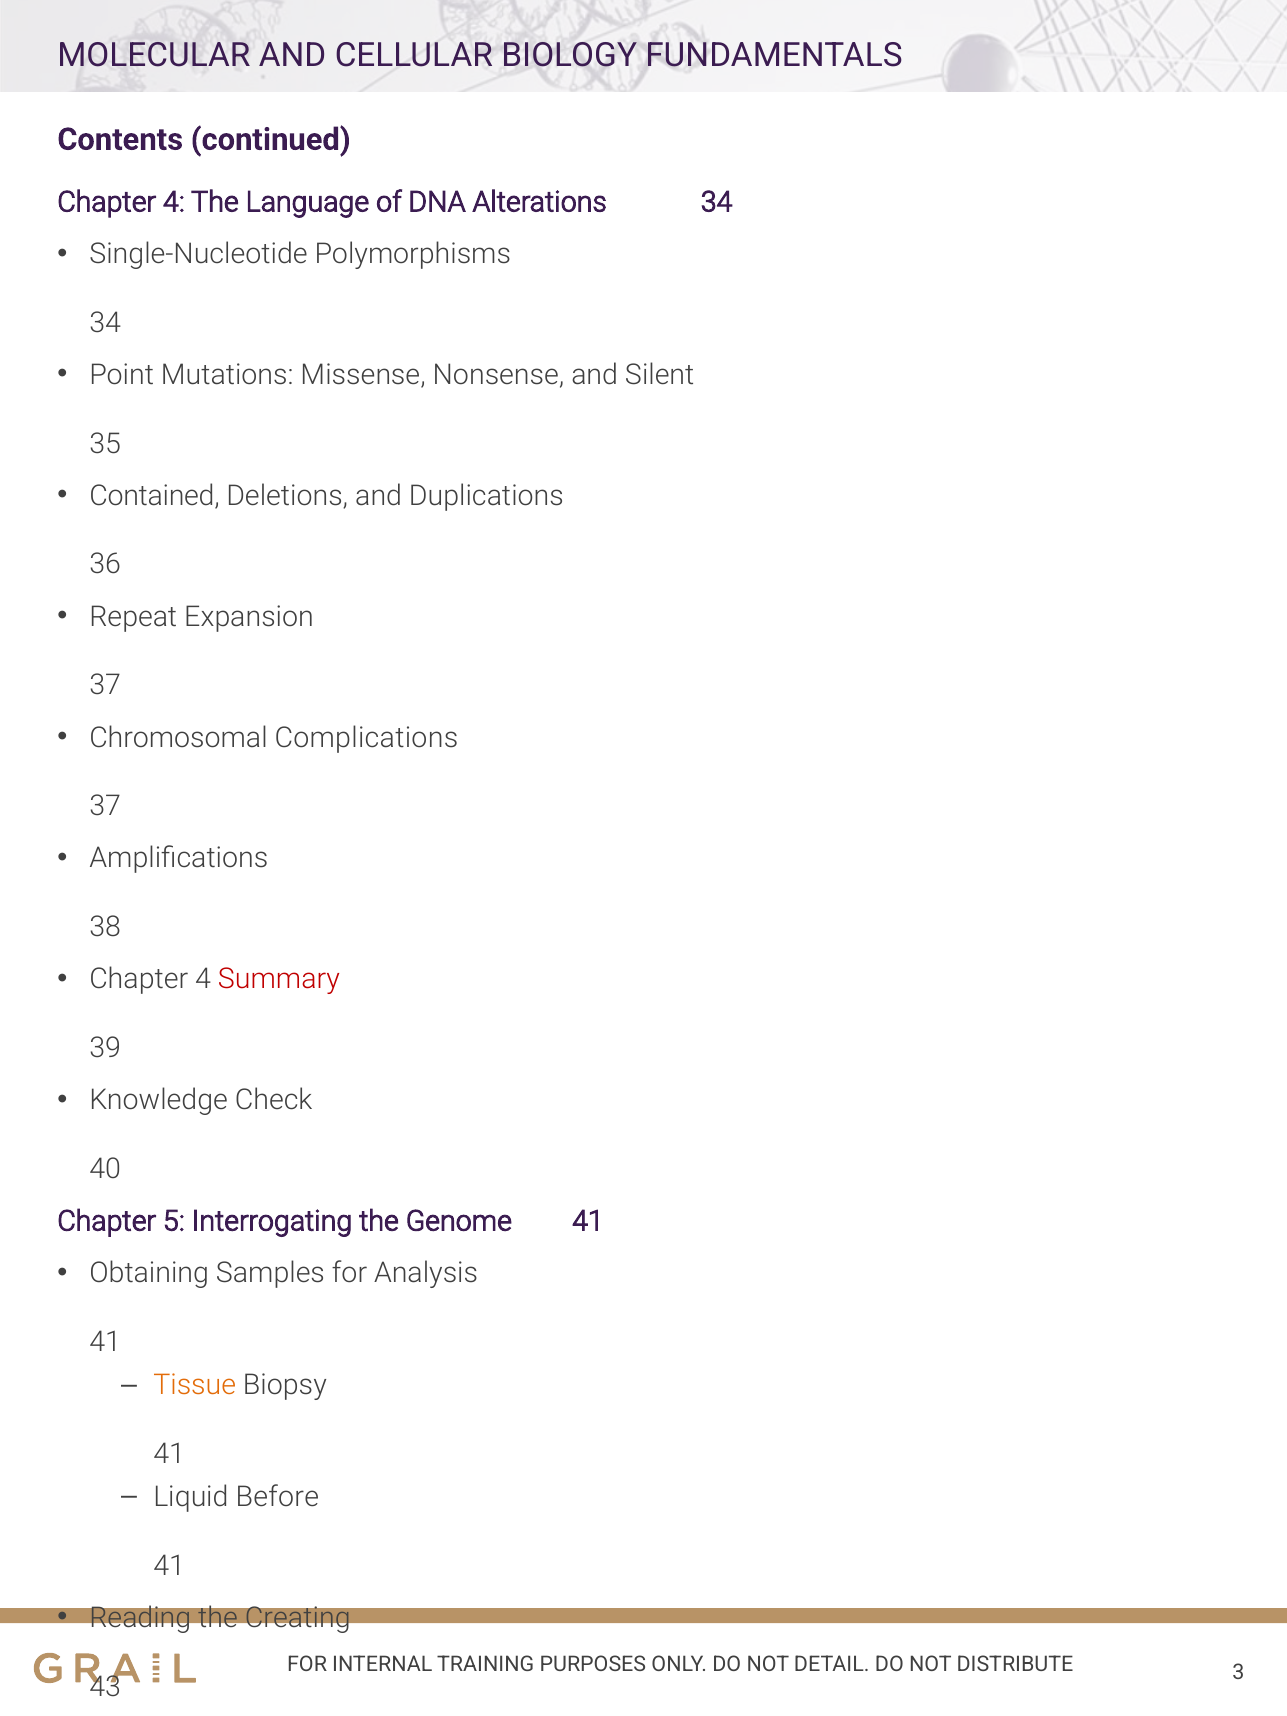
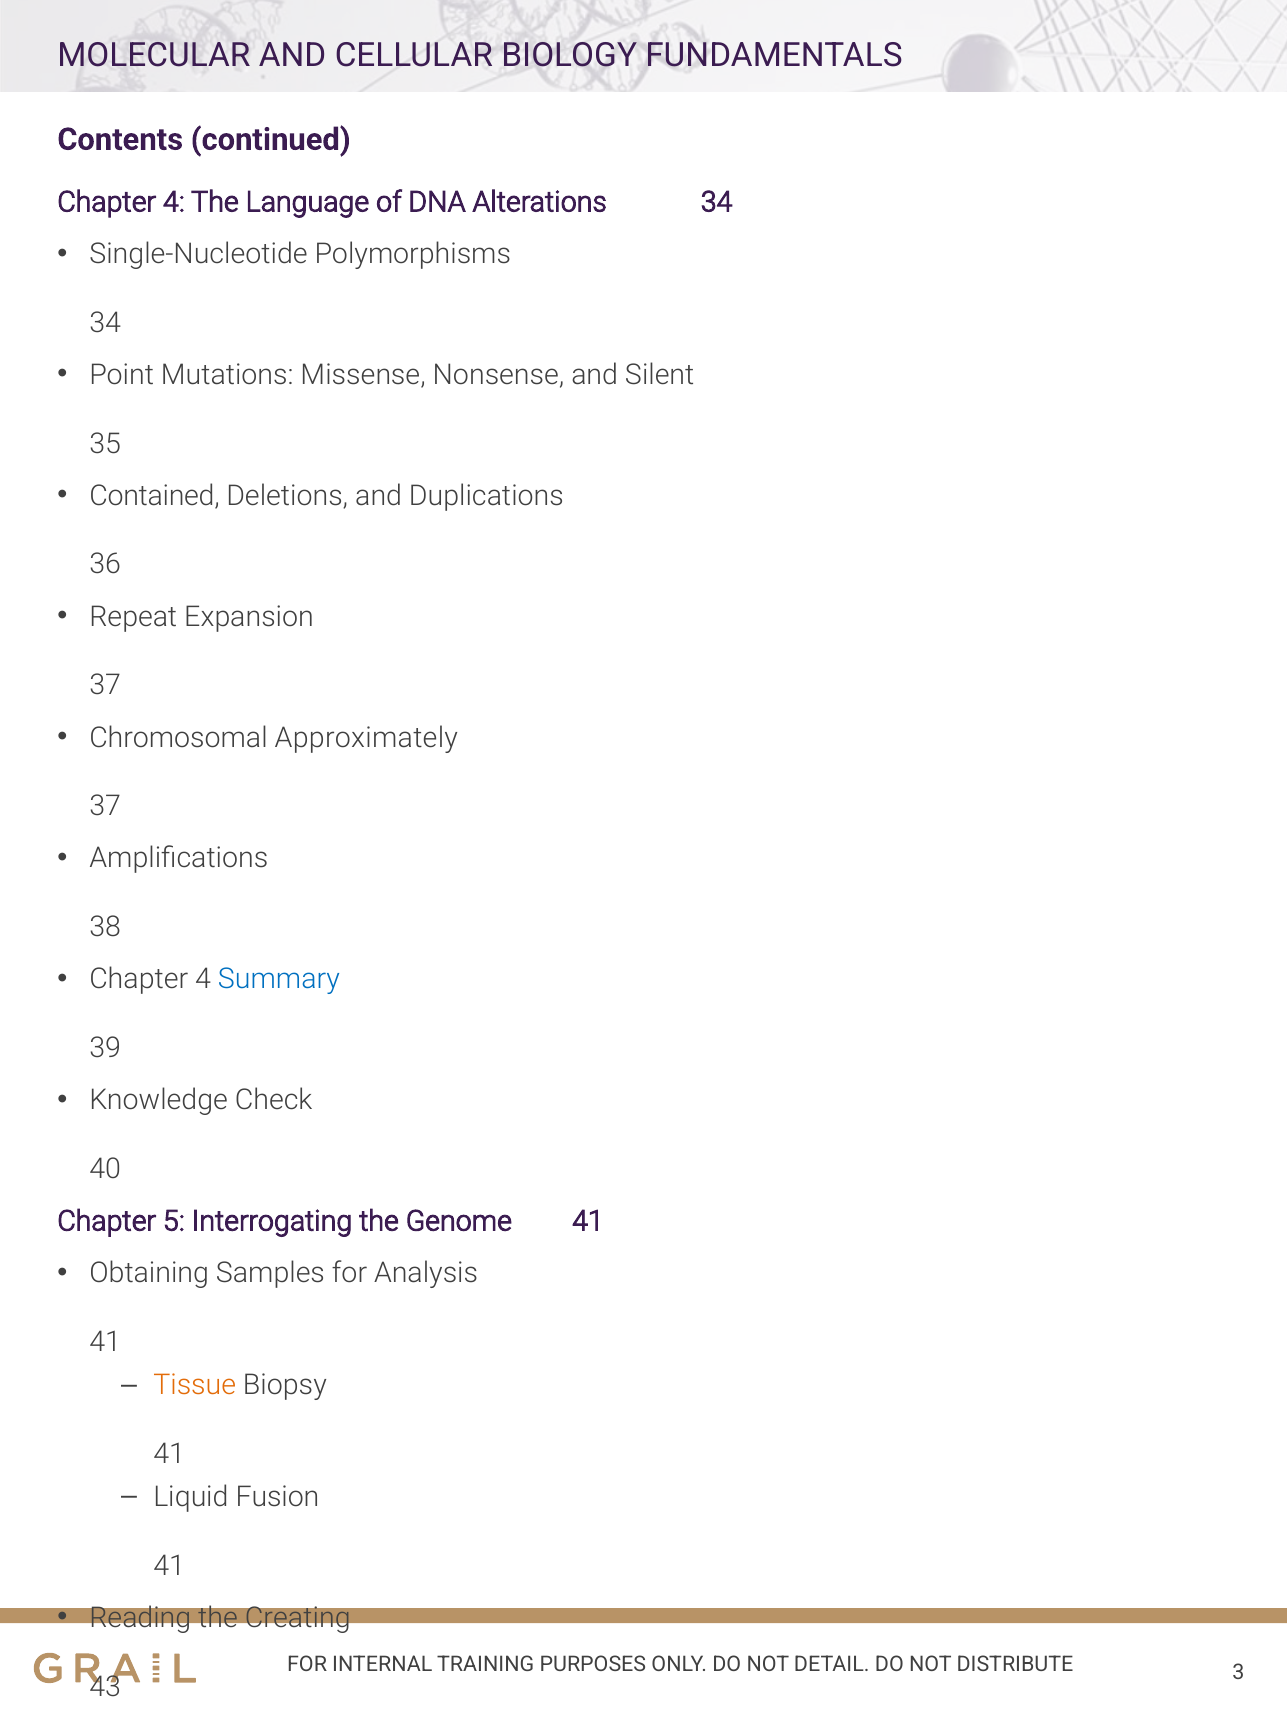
Complications: Complications -> Approximately
Summary at (279, 979) colour: red -> blue
Before: Before -> Fusion
